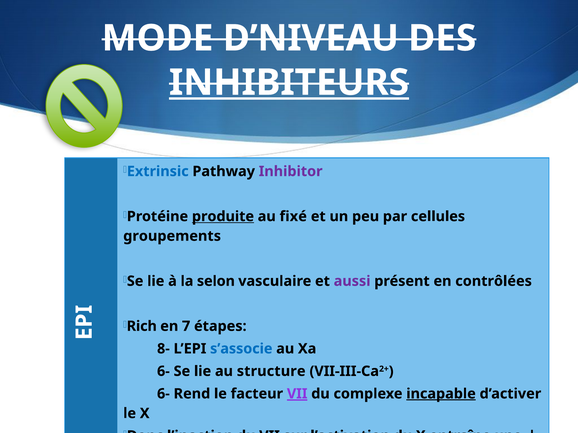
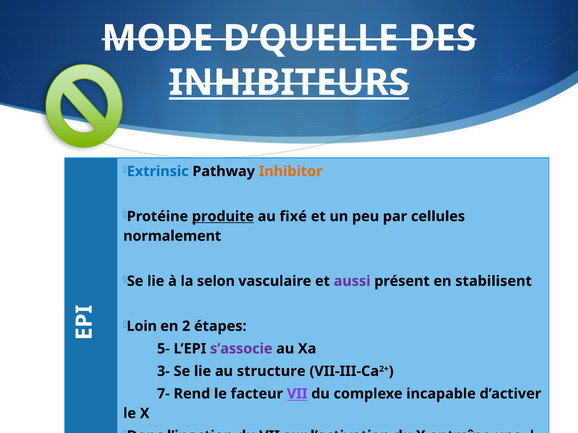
D’NIVEAU: D’NIVEAU -> D’QUELLE
Inhibitor colour: purple -> orange
groupements: groupements -> normalement
contrôlées: contrôlées -> stabilisent
Rich: Rich -> Loin
7: 7 -> 2
8-: 8- -> 5-
s’associe colour: blue -> purple
6- at (163, 372): 6- -> 3-
6- at (163, 394): 6- -> 7-
VII at (297, 394) underline: present -> none
incapable underline: present -> none
